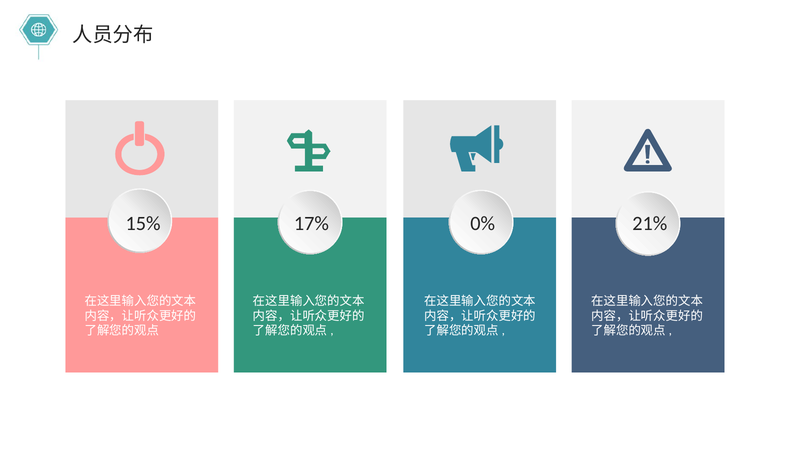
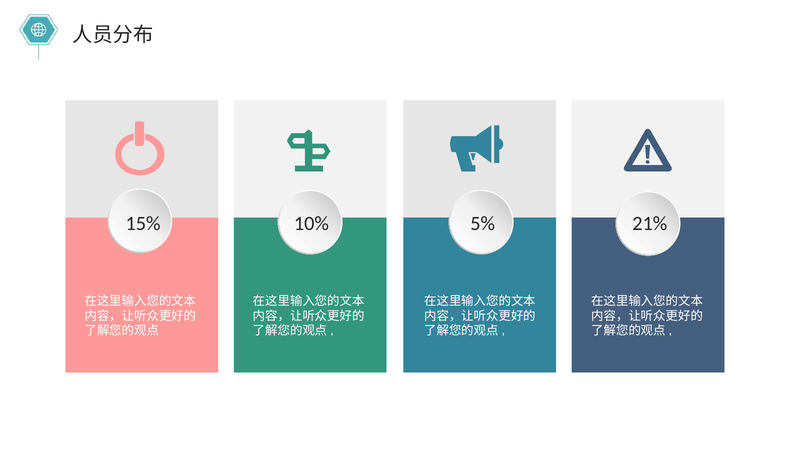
17%: 17% -> 10%
0%: 0% -> 5%
